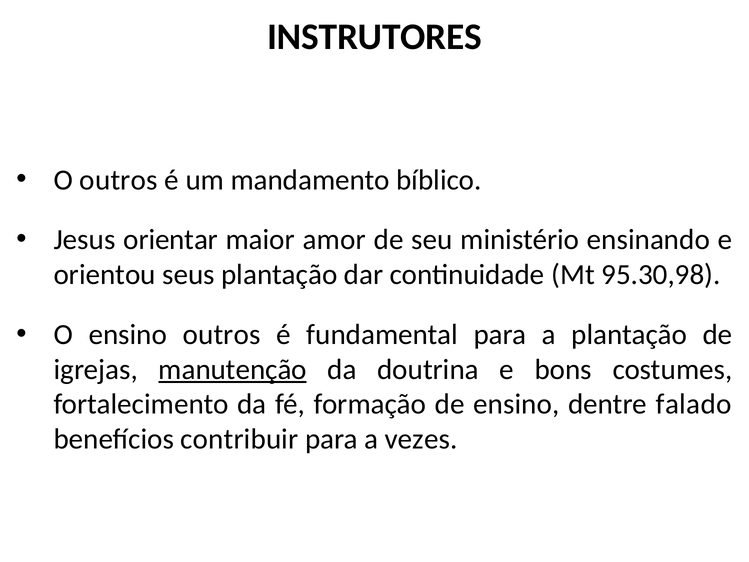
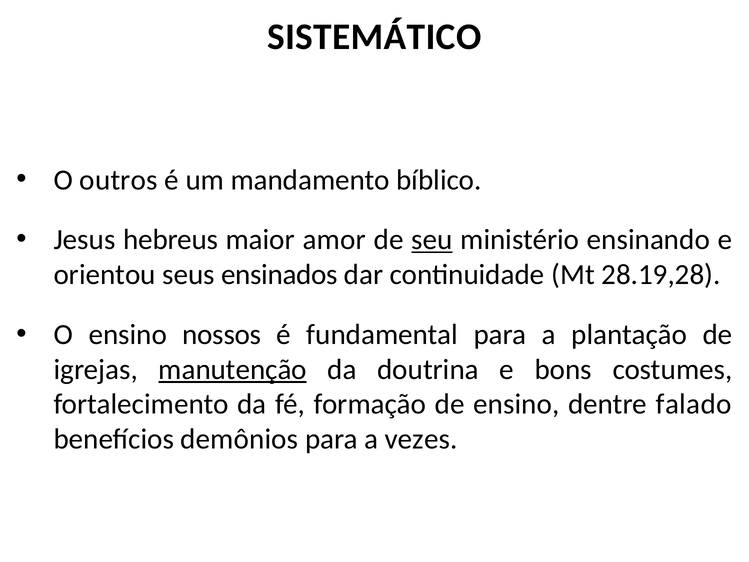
INSTRUTORES: INSTRUTORES -> SISTEMÁTICO
orientar: orientar -> hebreus
seu underline: none -> present
seus plantação: plantação -> ensinados
95.30,98: 95.30,98 -> 28.19,28
ensino outros: outros -> nossos
contribuir: contribuir -> demônios
